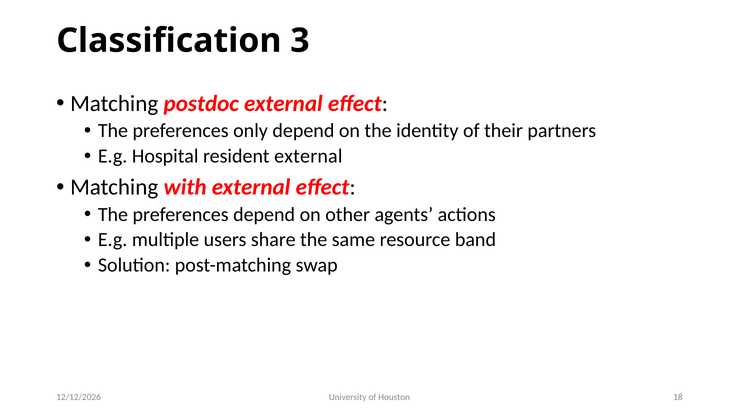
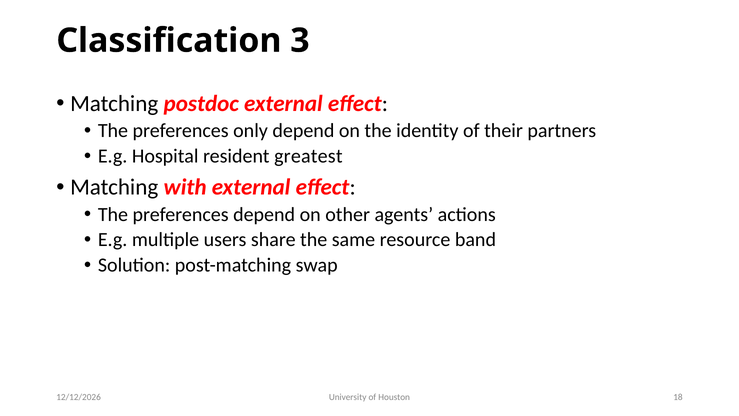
resident external: external -> greatest
